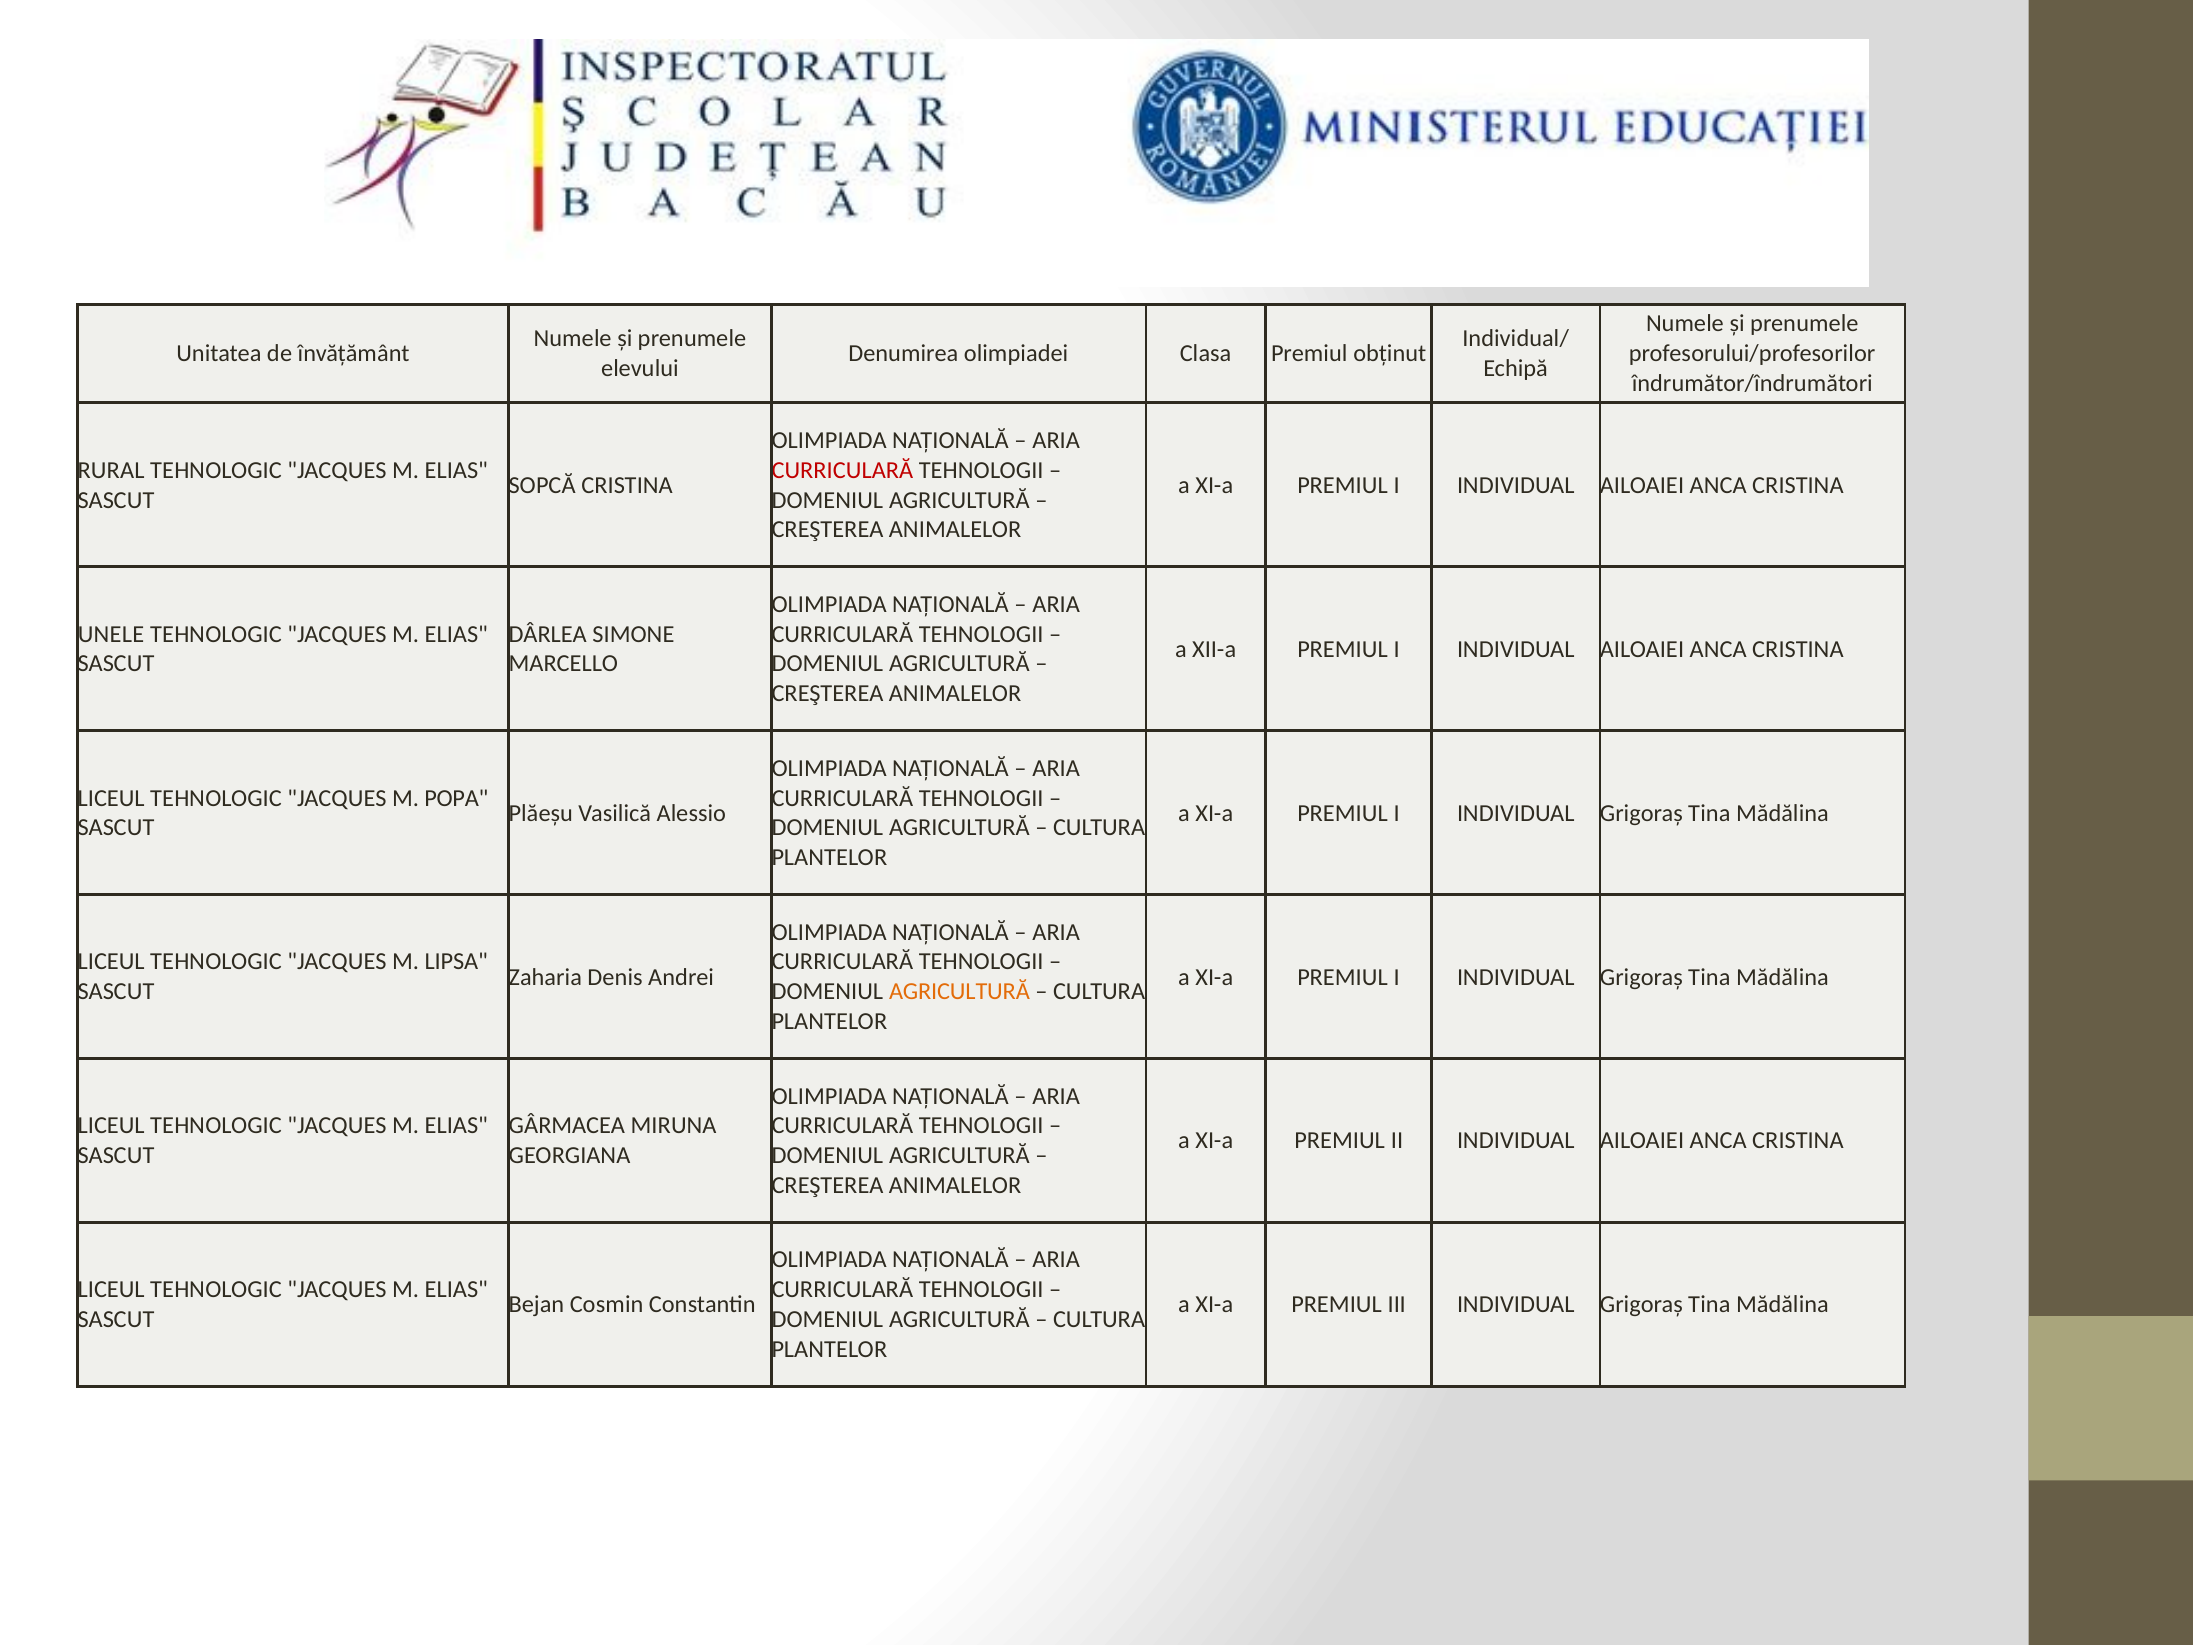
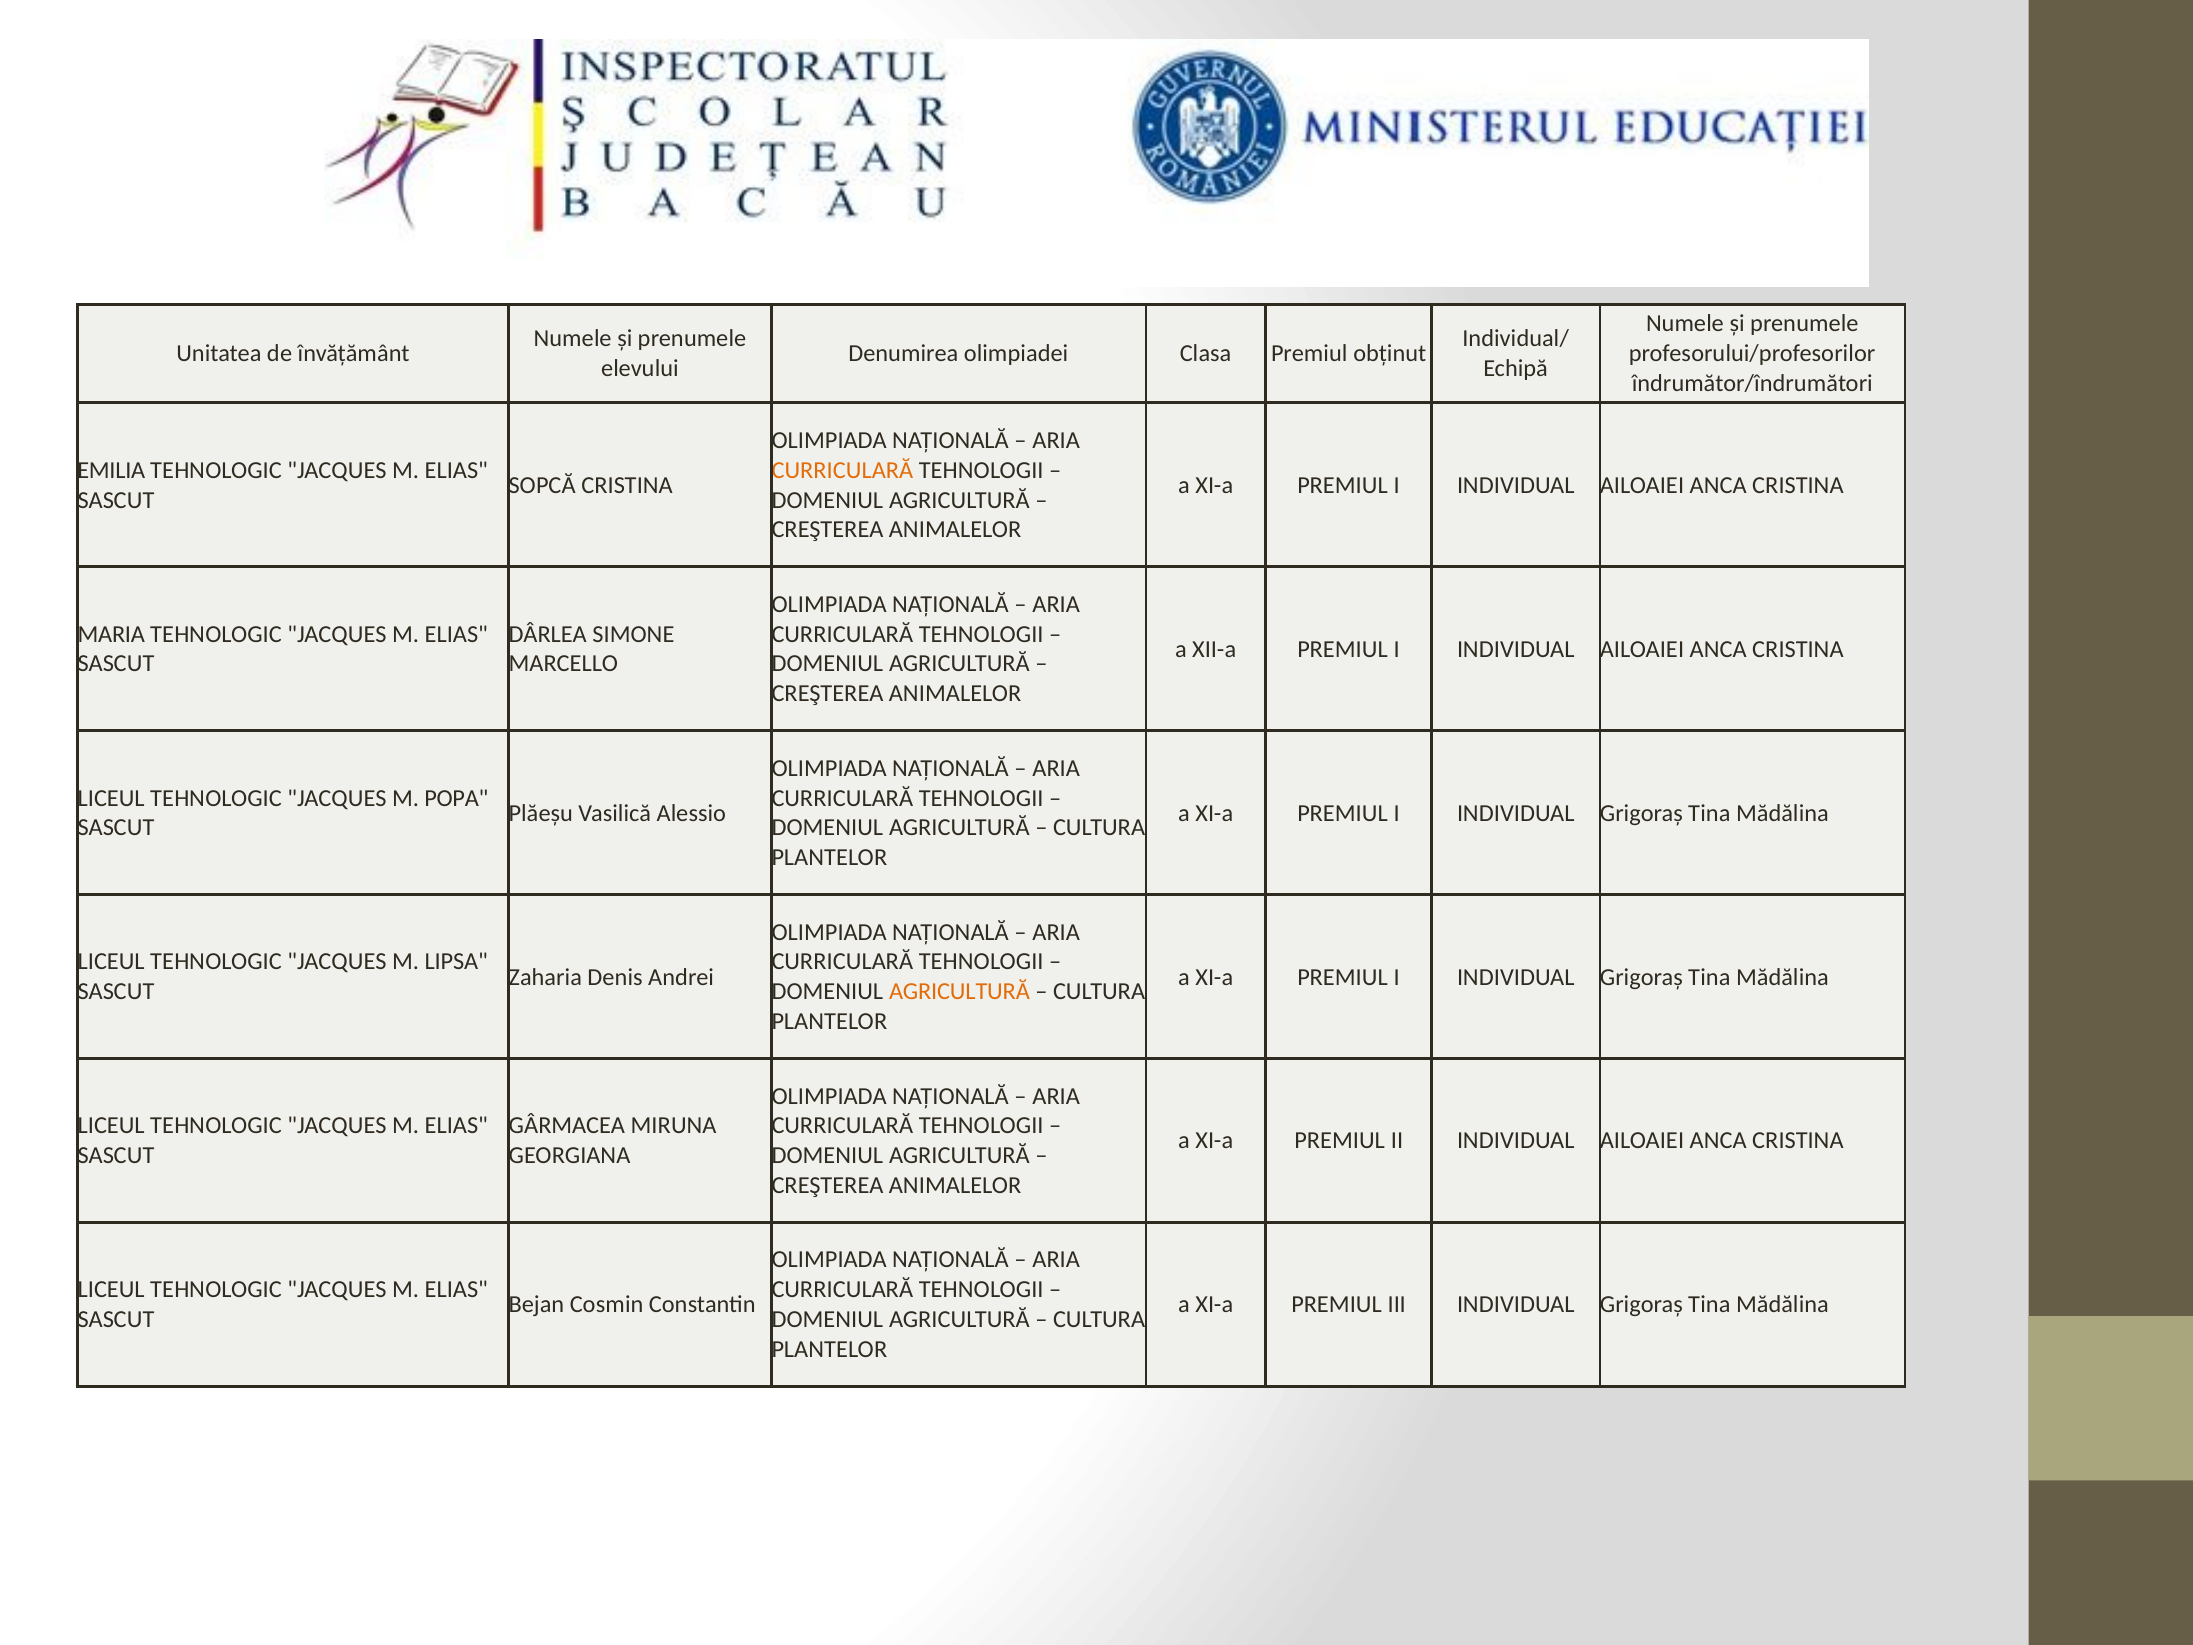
RURAL: RURAL -> EMILIA
CURRICULARĂ at (842, 470) colour: red -> orange
UNELE: UNELE -> MARIA
